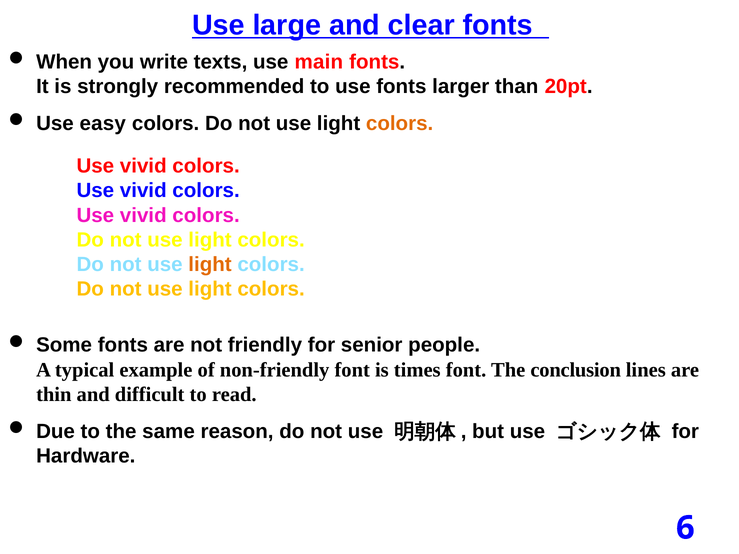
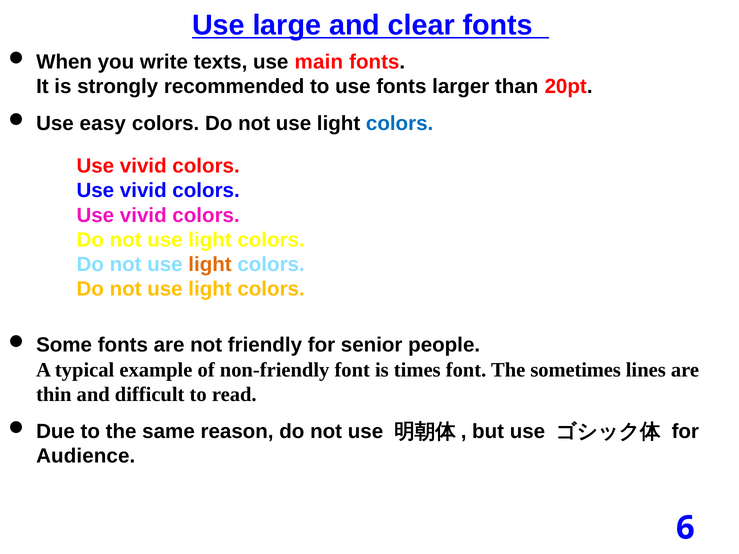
colors at (400, 124) colour: orange -> blue
conclusion: conclusion -> sometimes
Hardware: Hardware -> Audience
